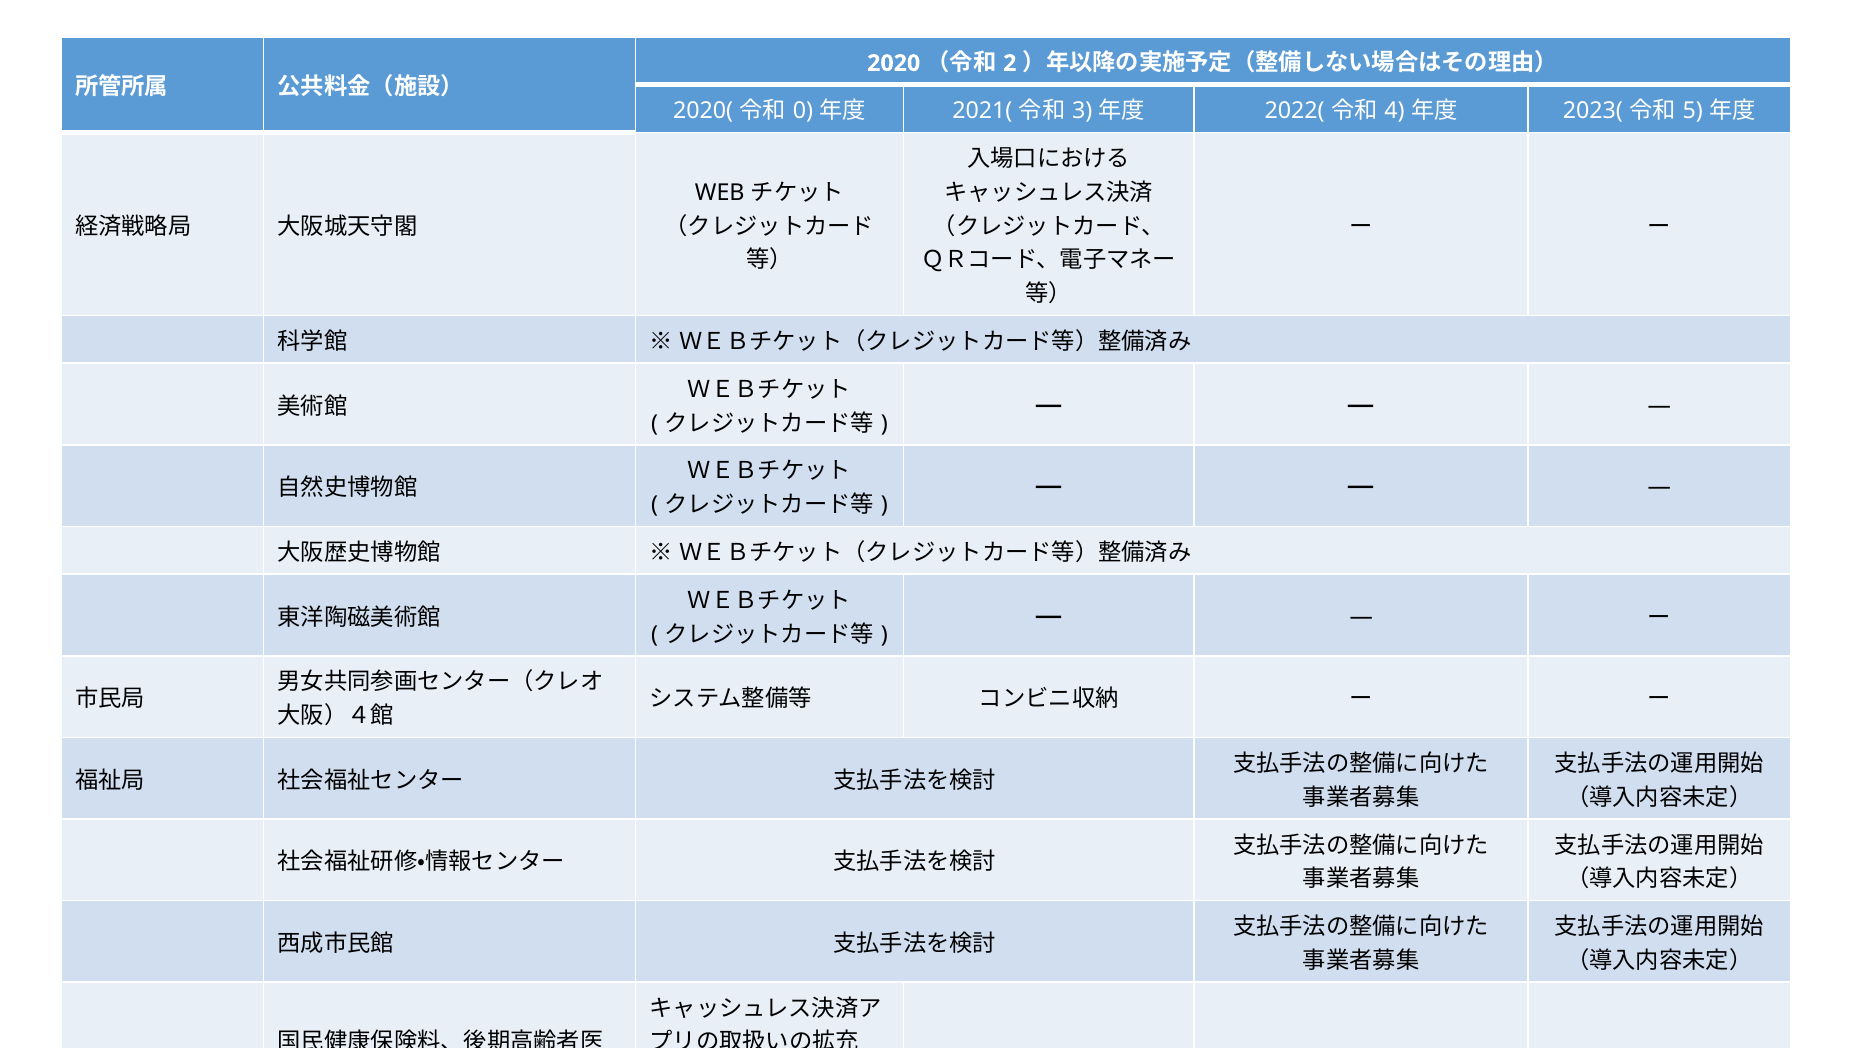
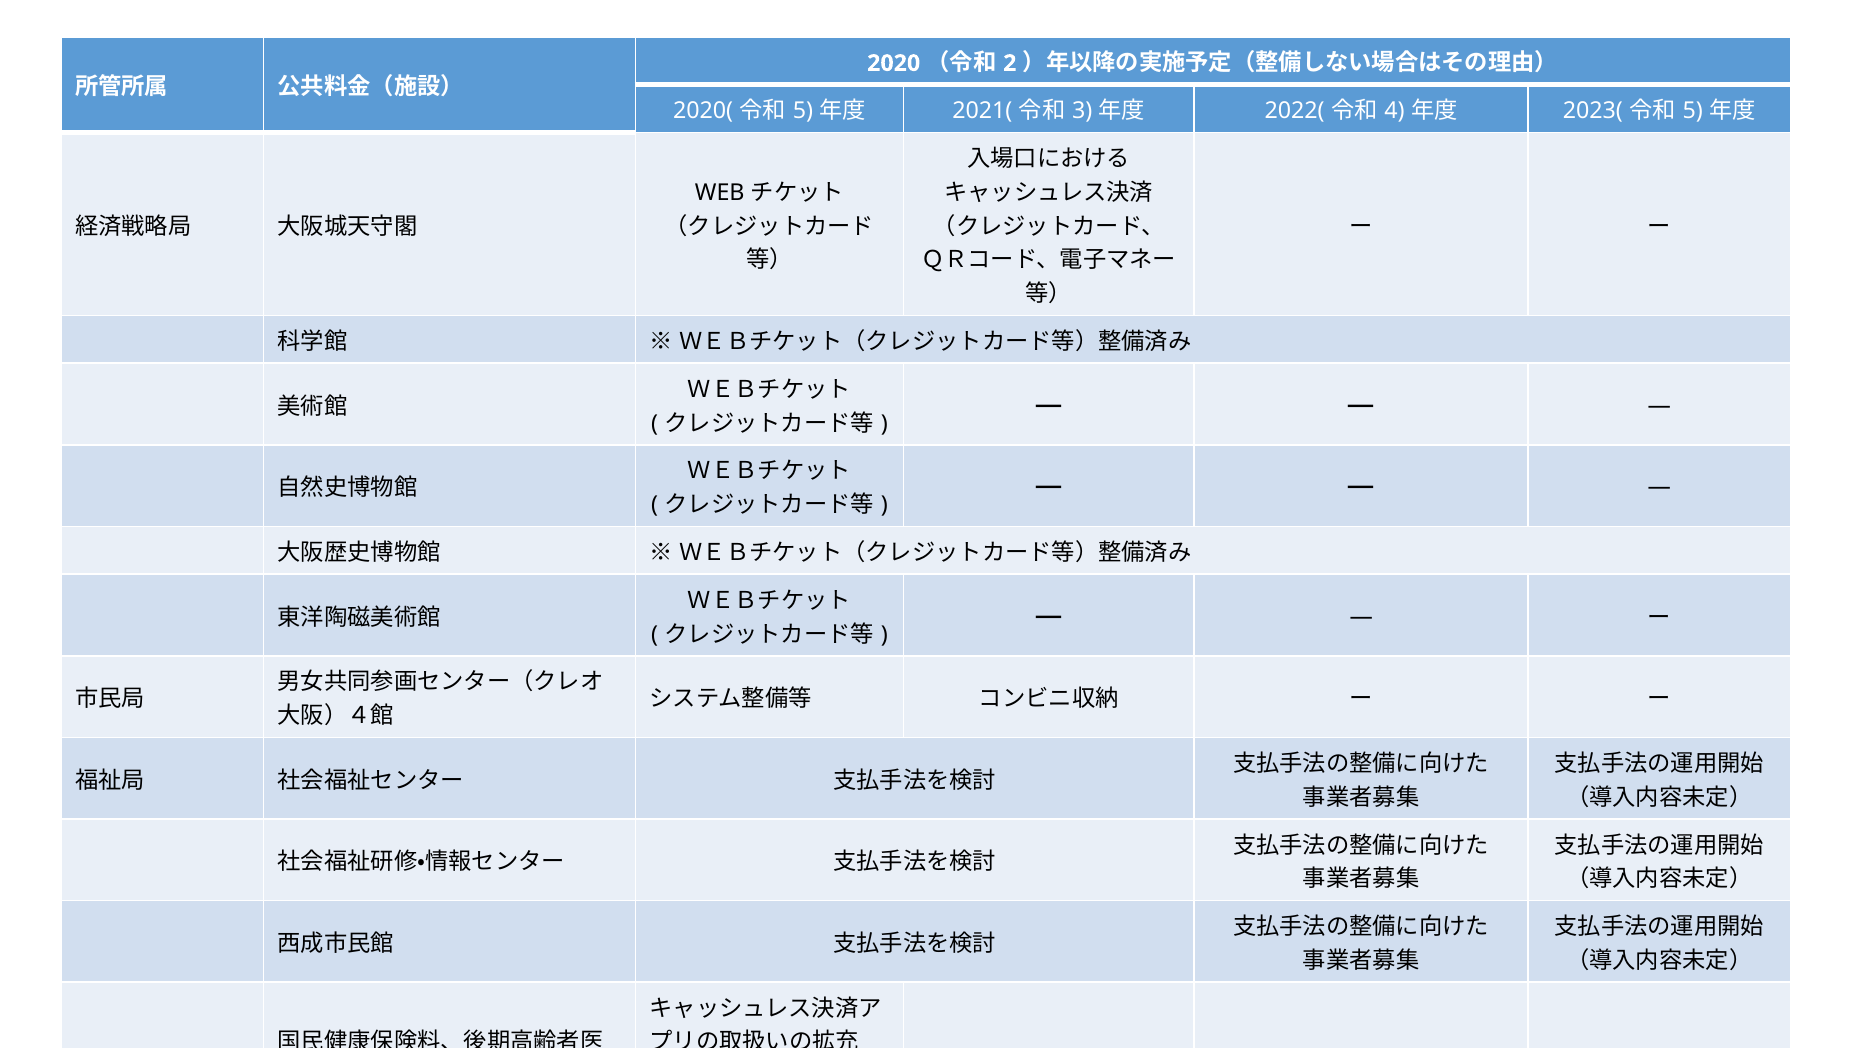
0 at (803, 111): 0 -> 5
